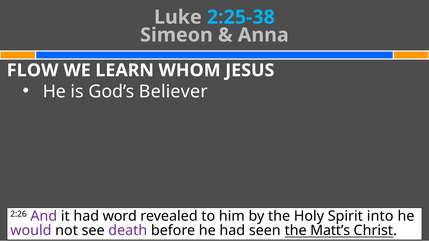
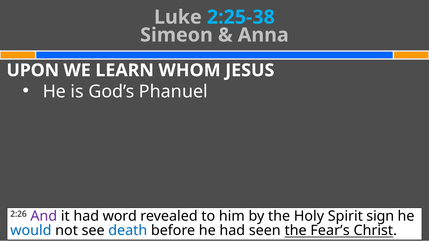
FLOW: FLOW -> UPON
Believer: Believer -> Phanuel
into: into -> sign
would colour: purple -> blue
death colour: purple -> blue
Matt’s: Matt’s -> Fear’s
